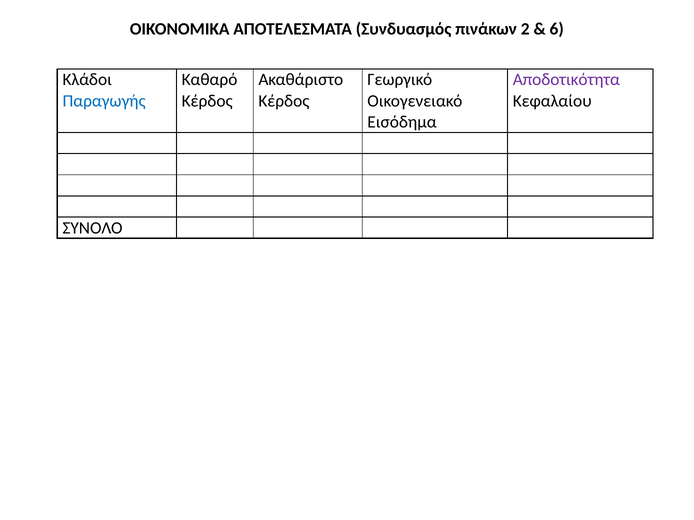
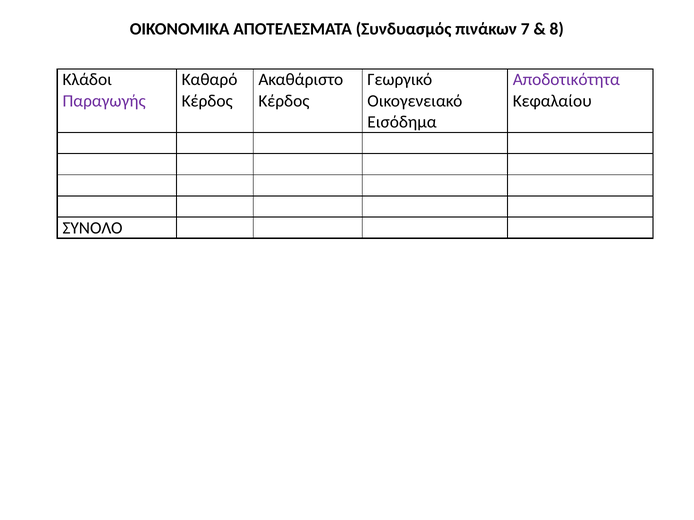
2: 2 -> 7
6: 6 -> 8
Παραγωγής colour: blue -> purple
